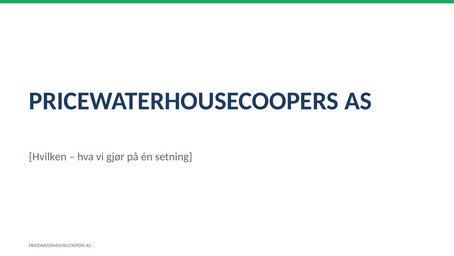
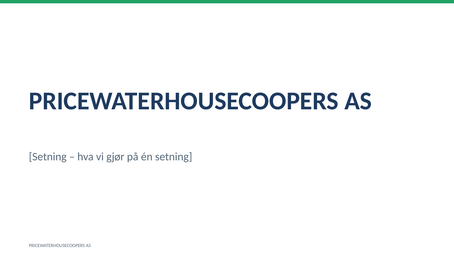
Hvilken at (48, 156): Hvilken -> Setning
